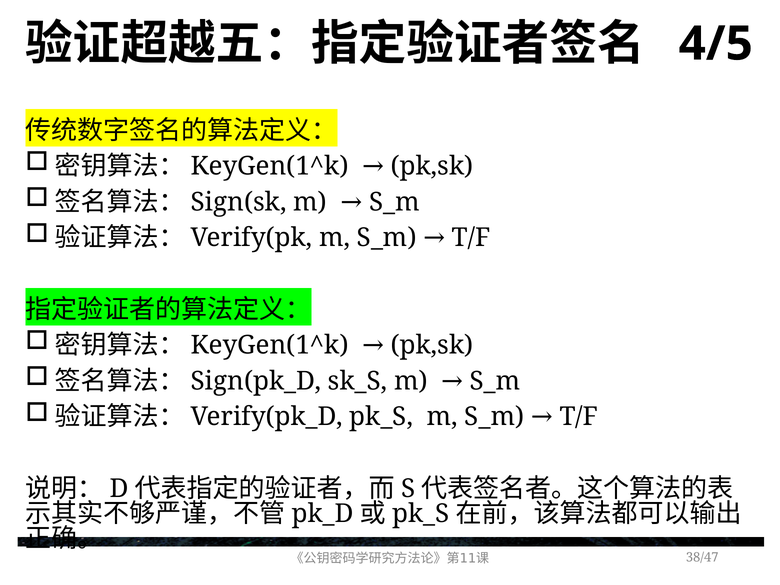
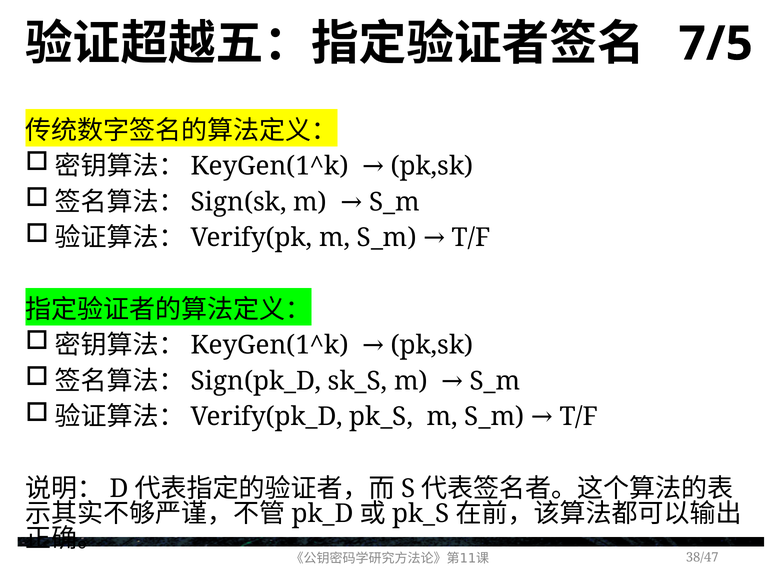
4/5: 4/5 -> 7/5
